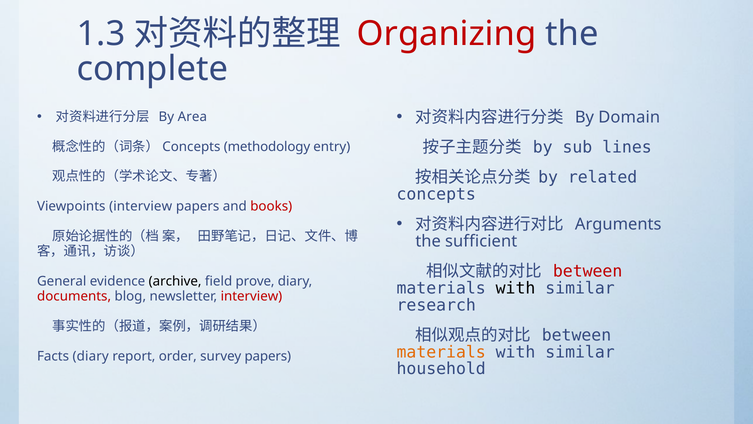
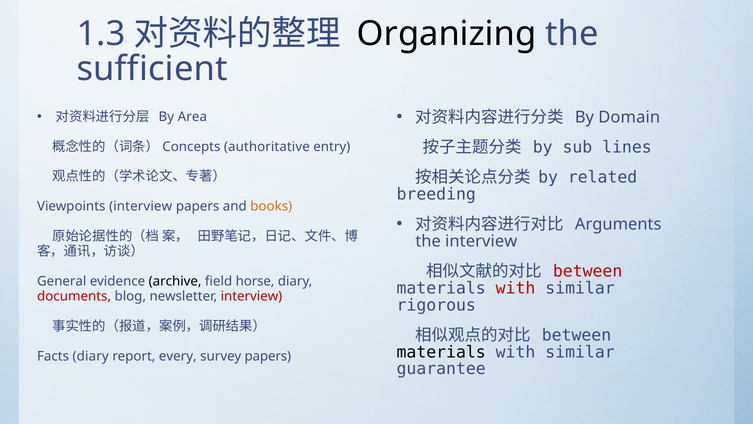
Organizing colour: red -> black
complete: complete -> sufficient
methodology: methodology -> authoritative
concepts: concepts -> breeding
books colour: red -> orange
the sufficient: sufficient -> interview
prove: prove -> horse
with at (516, 288) colour: black -> red
research: research -> rigorous
materials at (441, 352) colour: orange -> black
order: order -> every
household: household -> guarantee
